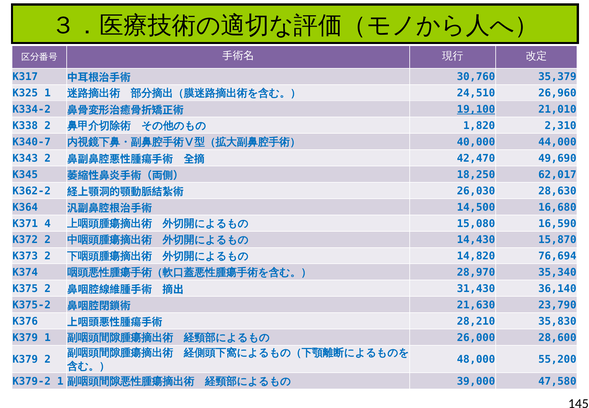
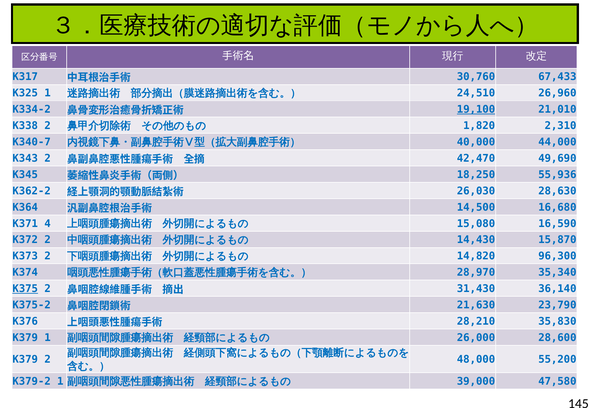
35,379: 35,379 -> 67,433
62,017: 62,017 -> 55,936
76,694: 76,694 -> 96,300
K375 underline: none -> present
